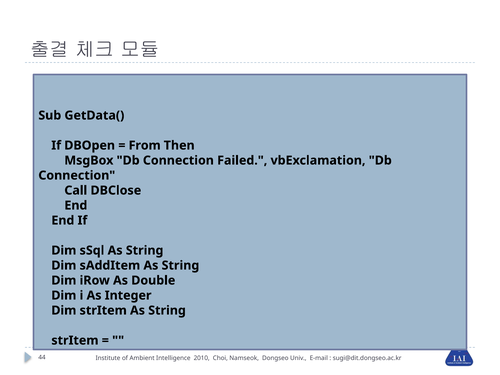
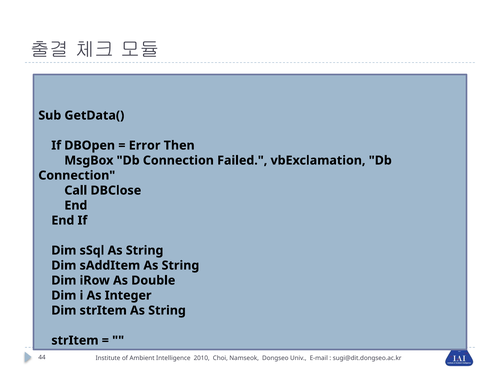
From: From -> Error
